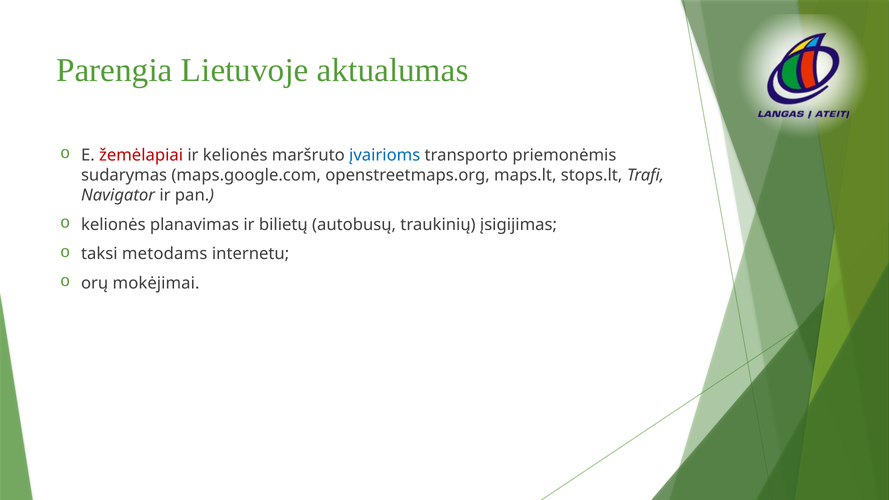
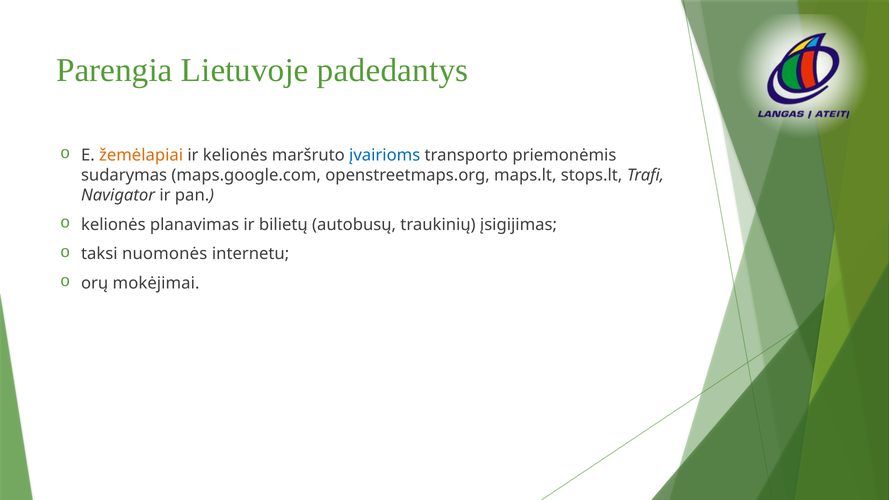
aktualumas: aktualumas -> padedantys
žemėlapiai colour: red -> orange
metodams: metodams -> nuomonės
